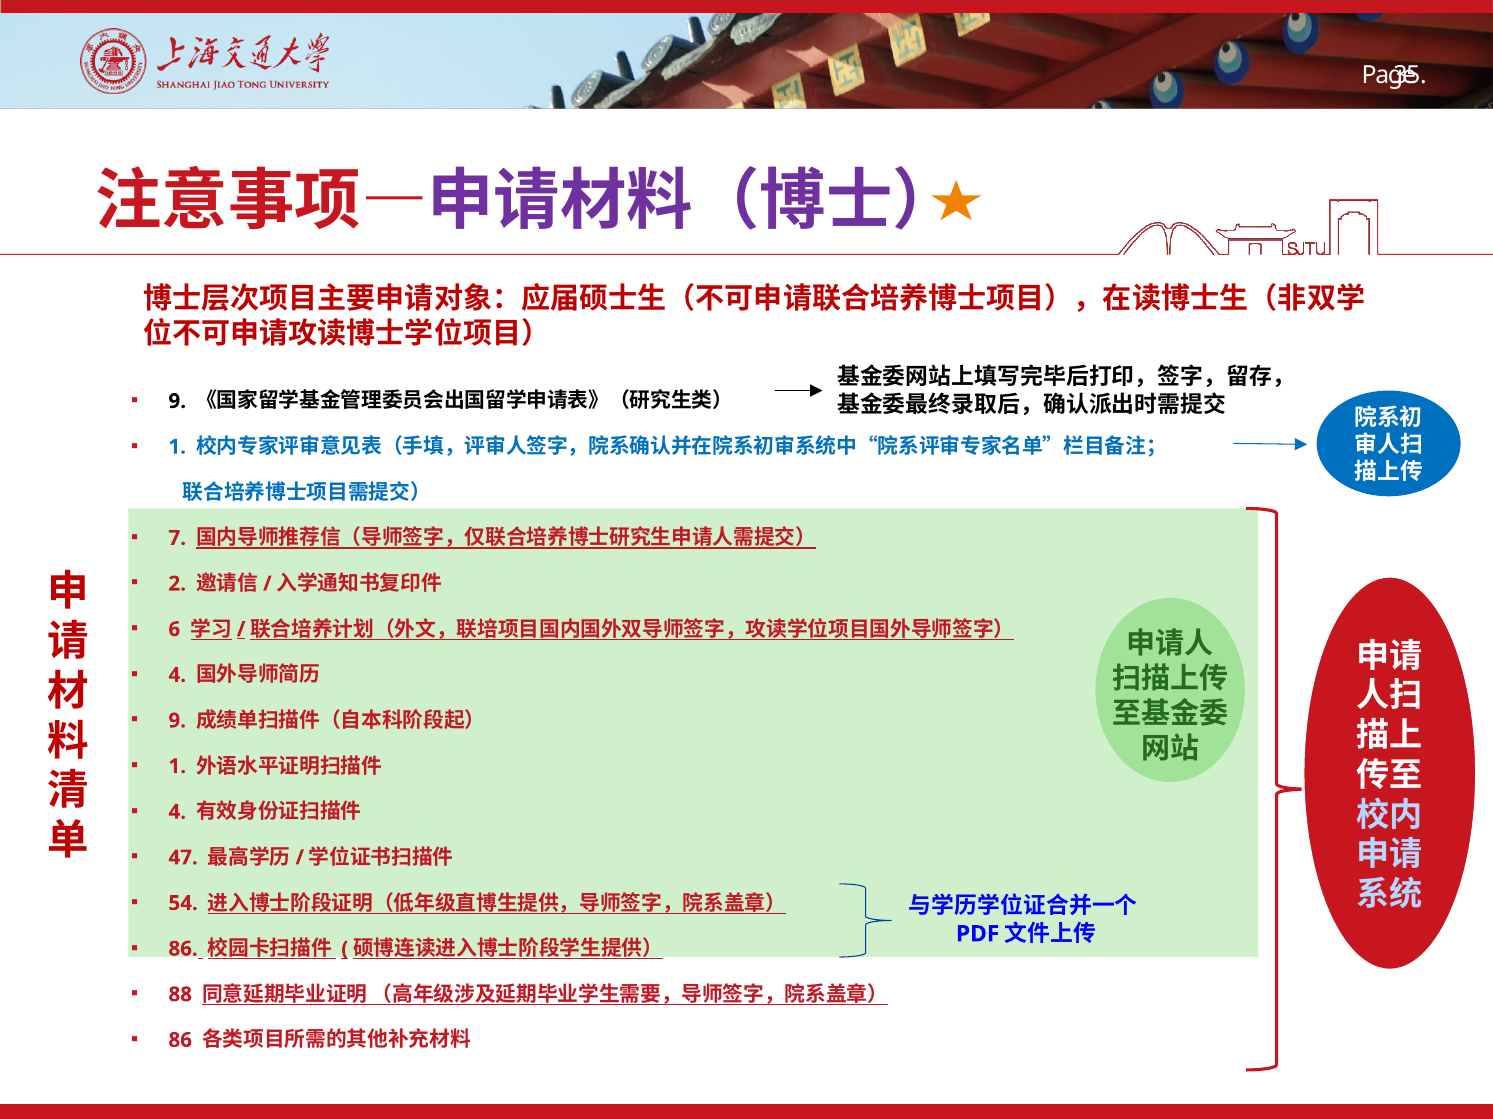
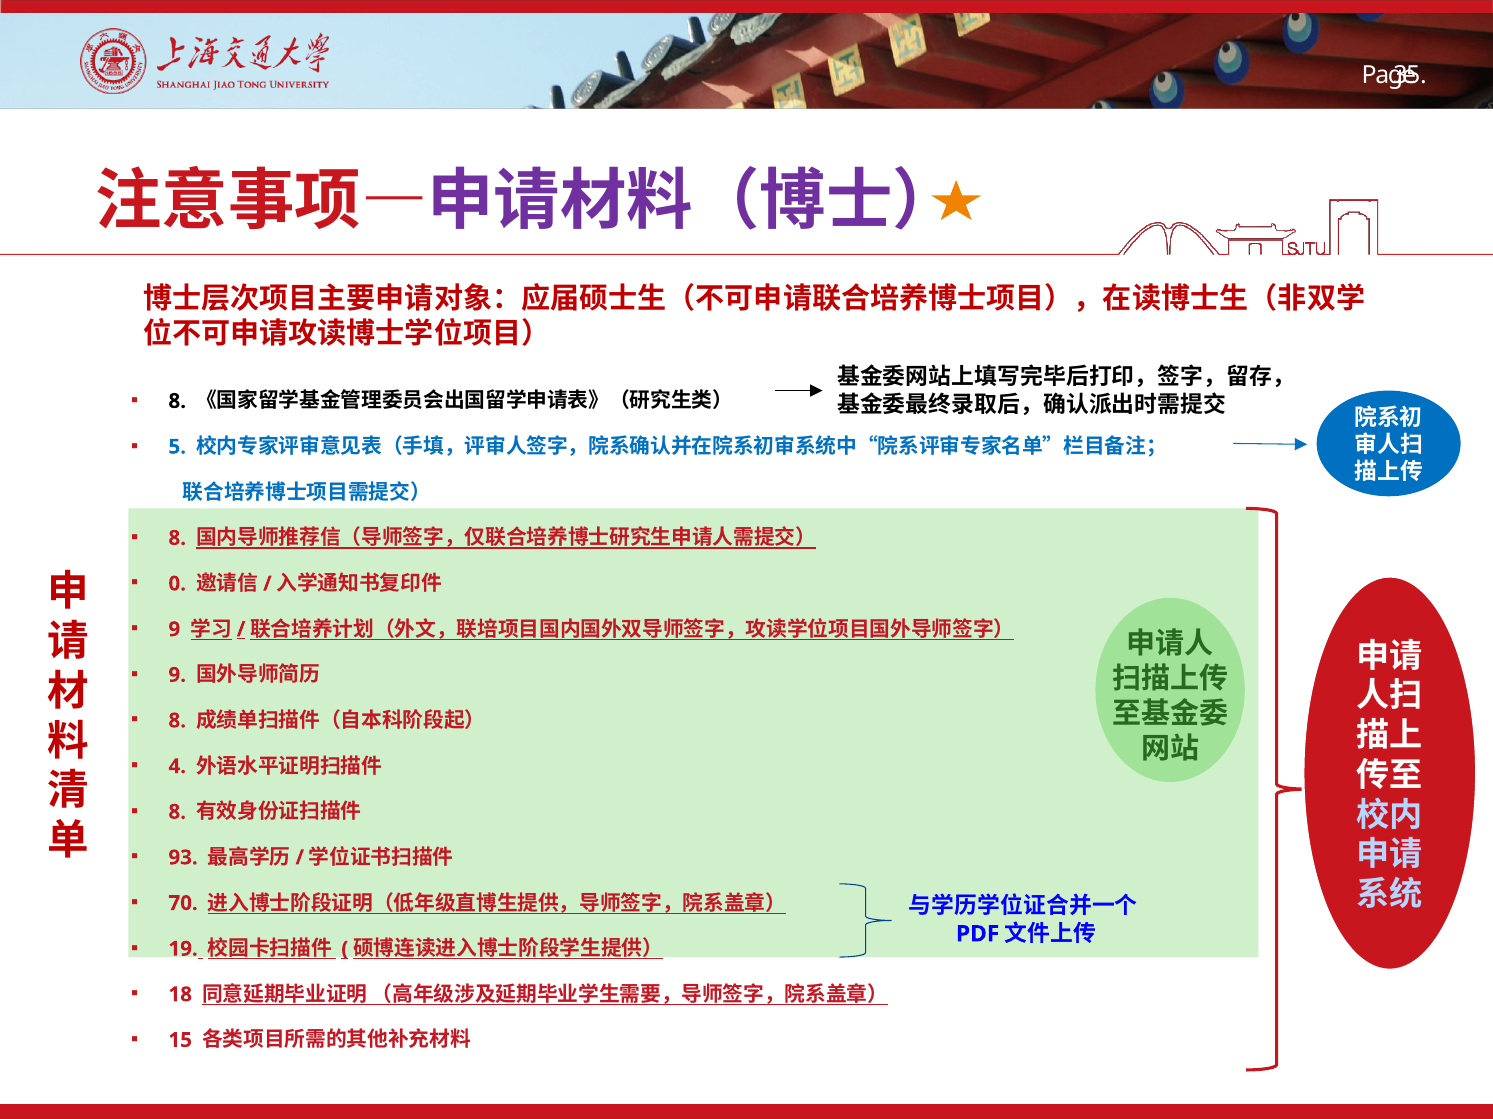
9 at (177, 401): 9 -> 8
1 at (177, 447): 1 -> 5
7 at (177, 538): 7 -> 8
2: 2 -> 0
6 at (174, 630): 6 -> 9
4 at (177, 675): 4 -> 9
9 at (177, 721): 9 -> 8
1 at (177, 767): 1 -> 4
4 at (177, 812): 4 -> 8
47: 47 -> 93
54: 54 -> 70
86 at (183, 949): 86 -> 19
88: 88 -> 18
86 at (180, 1041): 86 -> 15
